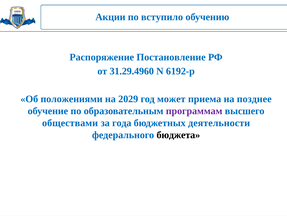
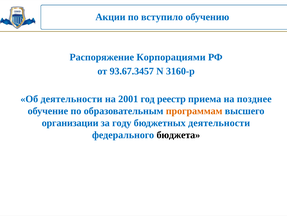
Постановление: Постановление -> Корпорациями
31.29.4960: 31.29.4960 -> 93.67.3457
6192-р: 6192-р -> 3160-р
Об положениями: положениями -> деятельности
2029: 2029 -> 2001
может: может -> реестр
программам colour: purple -> orange
обществами: обществами -> организации
года: года -> году
